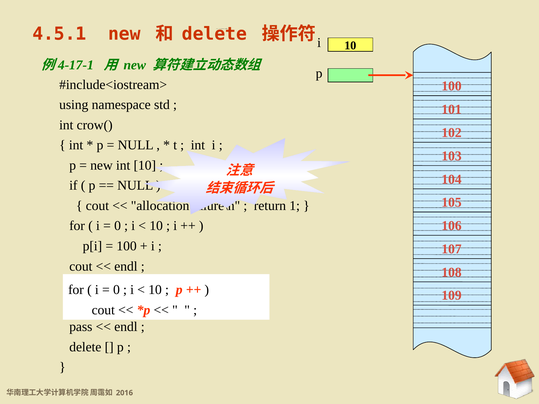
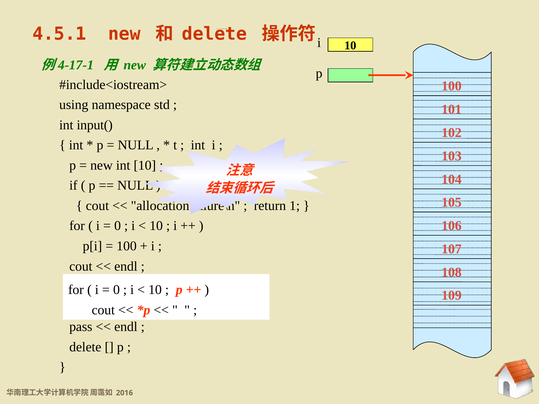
crow(: crow( -> input(
